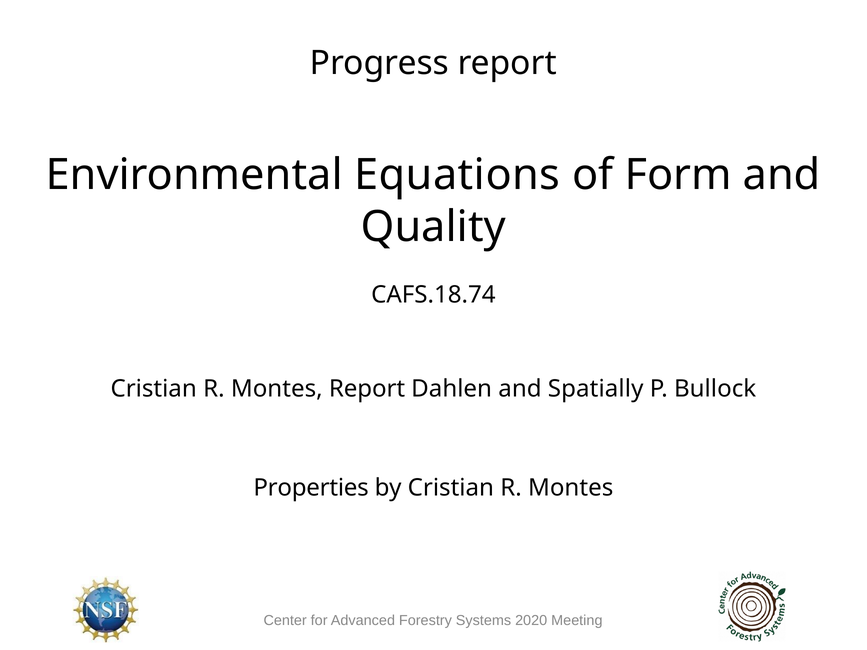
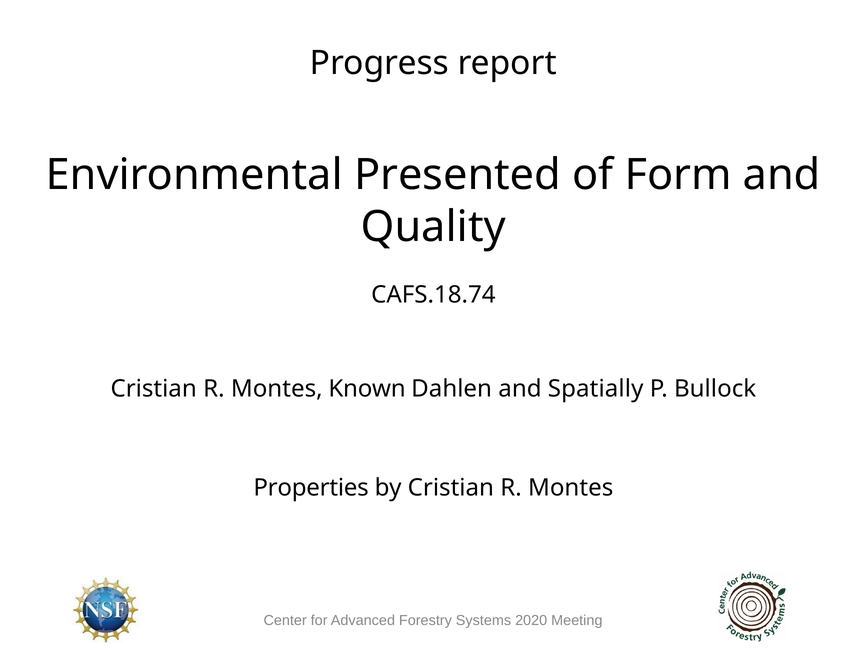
Equations: Equations -> Presented
Montes Report: Report -> Known
